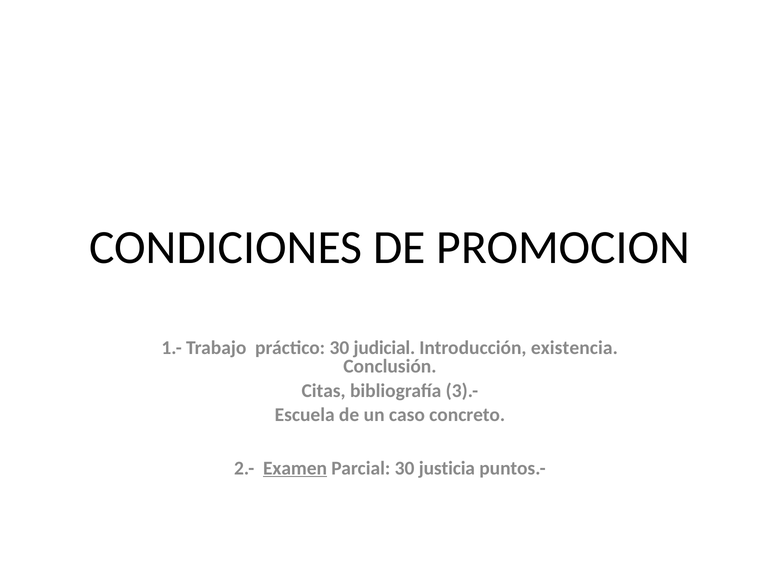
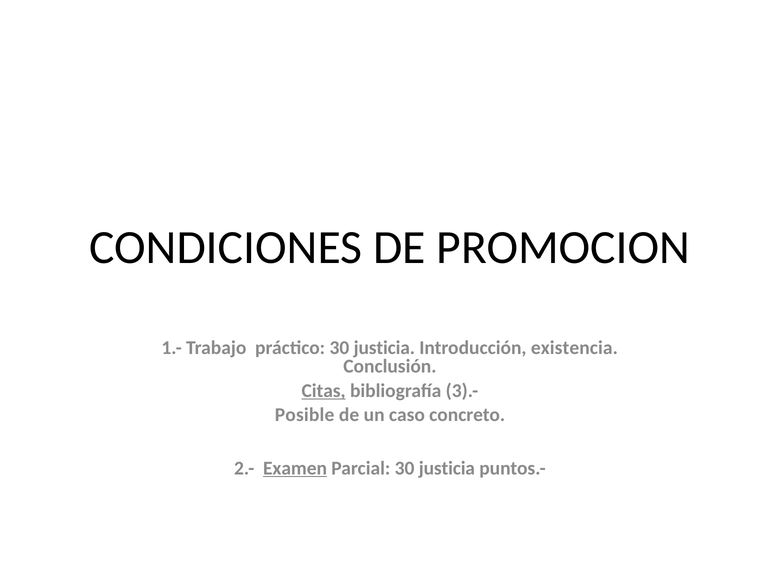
práctico 30 judicial: judicial -> justicia
Citas underline: none -> present
Escuela: Escuela -> Posible
